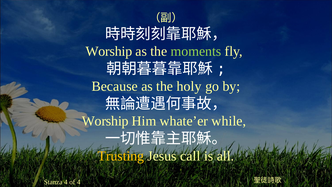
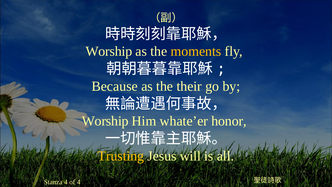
moments colour: light green -> yellow
holy: holy -> their
while: while -> honor
call: call -> will
